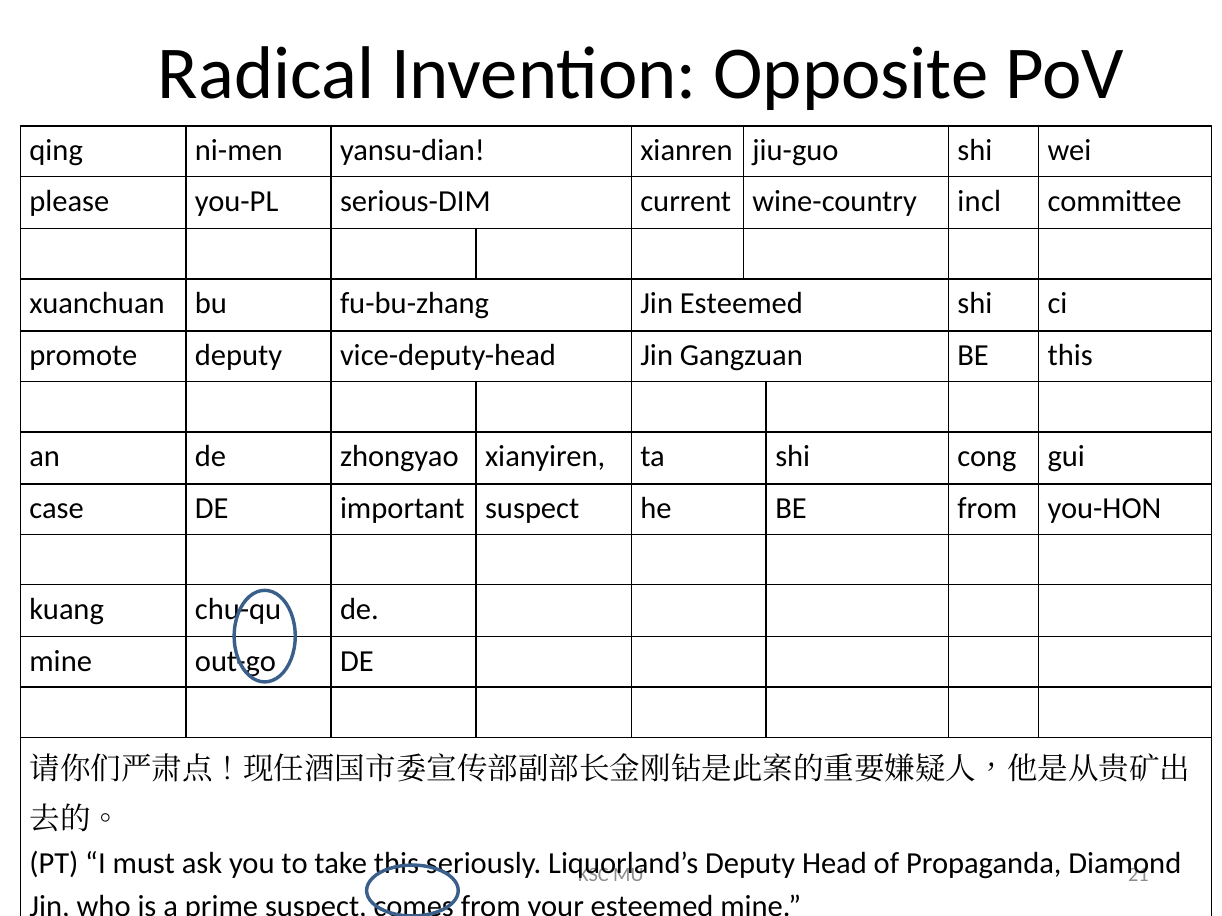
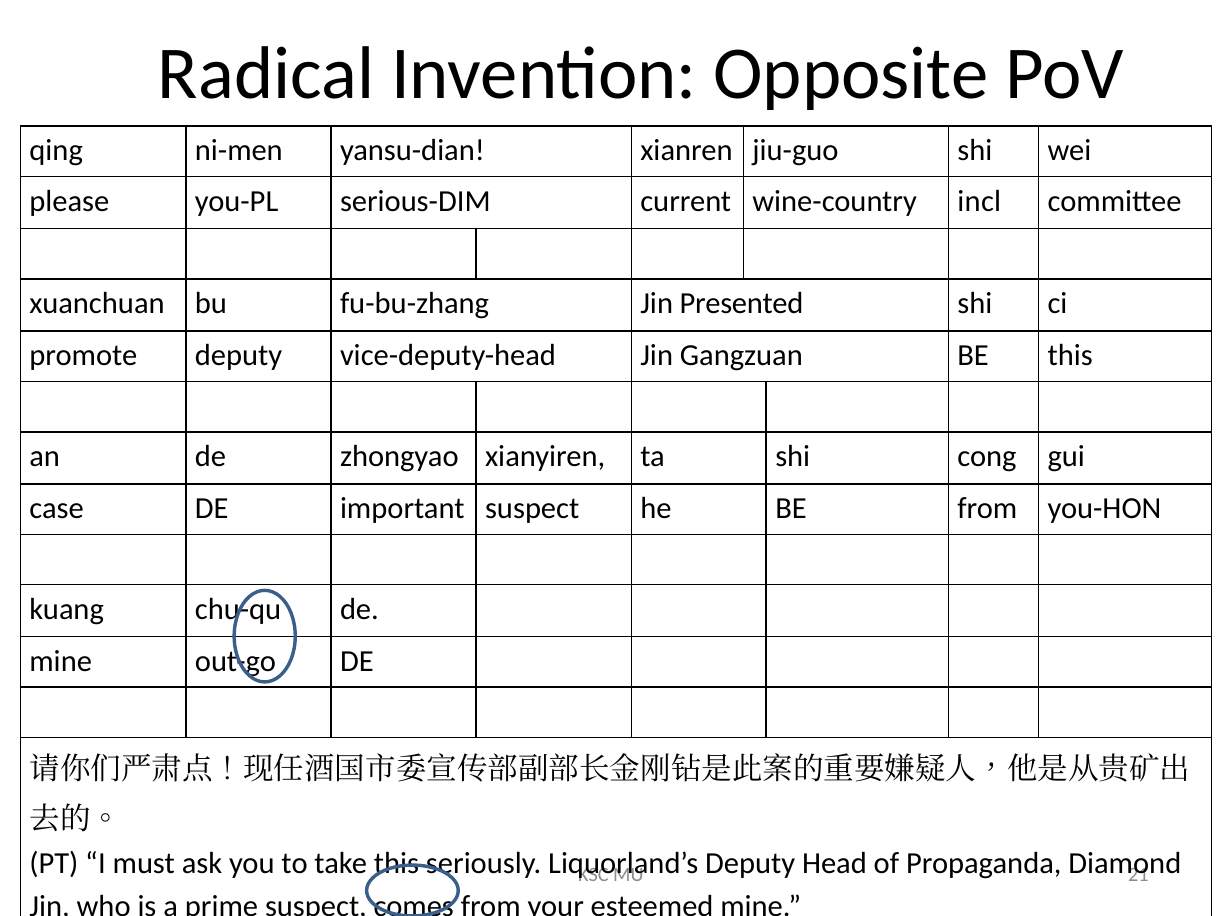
Jin Esteemed: Esteemed -> Presented
